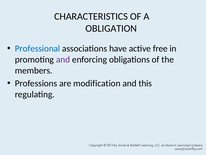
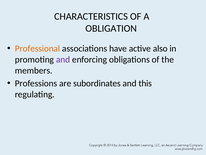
Professional colour: blue -> orange
free: free -> also
modification: modification -> subordinates
